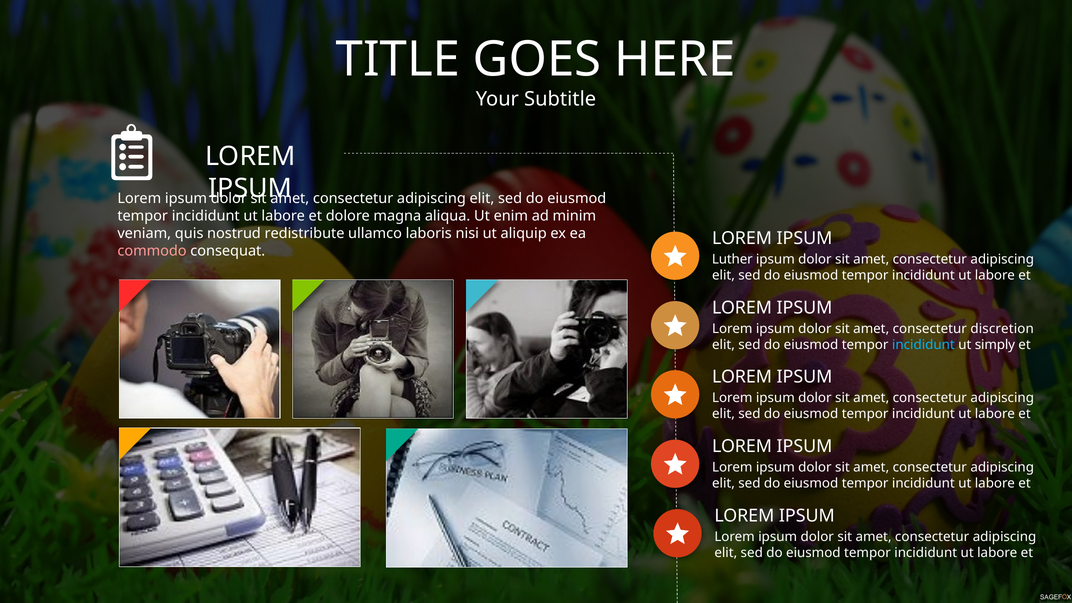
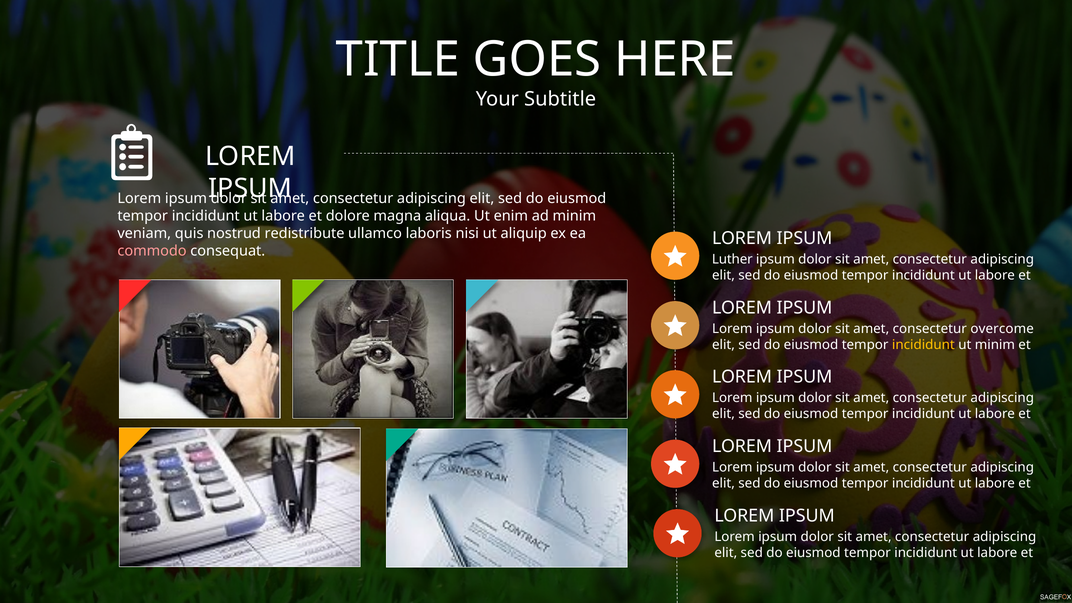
discretion: discretion -> overcome
incididunt at (923, 345) colour: light blue -> yellow
ut simply: simply -> minim
